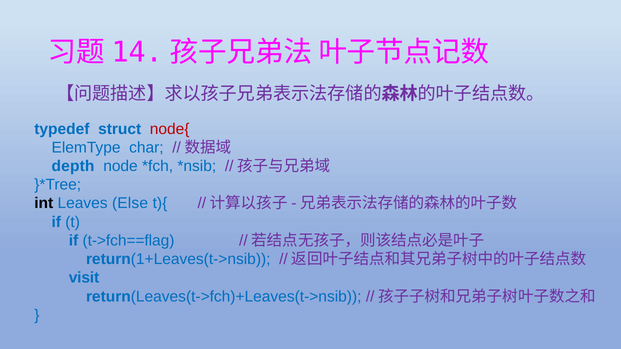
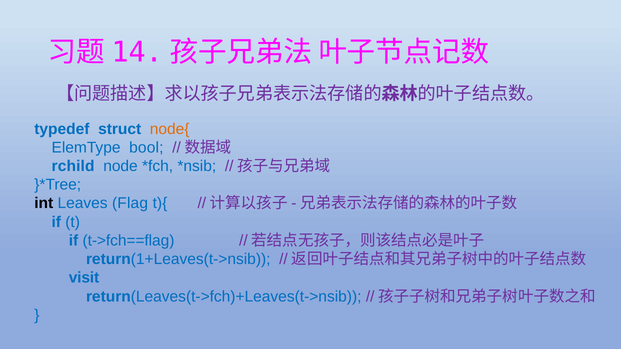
node{ colour: red -> orange
char: char -> bool
depth: depth -> rchild
Else: Else -> Flag
